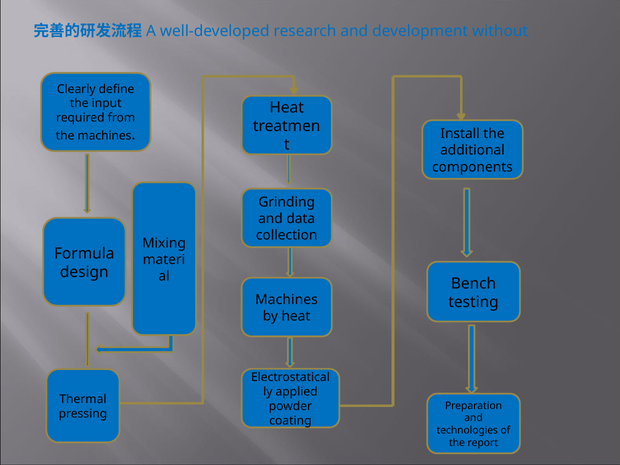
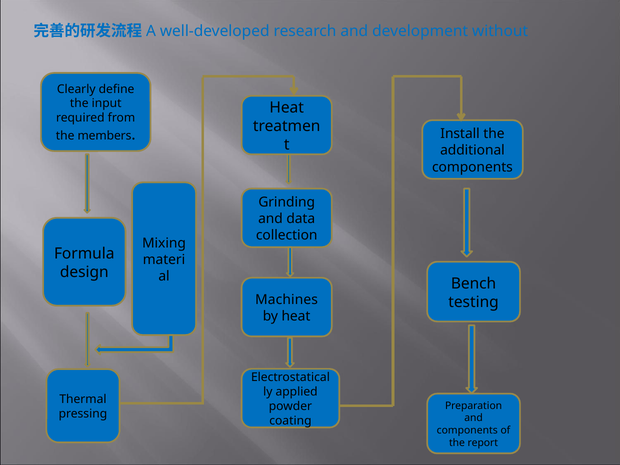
the machines: machines -> members
technologies at (467, 430): technologies -> components
